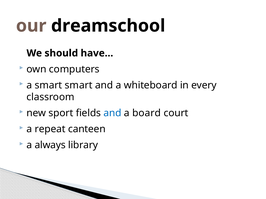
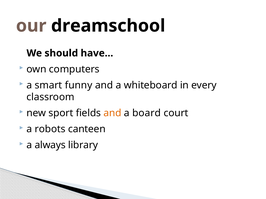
smart smart: smart -> funny
and at (112, 113) colour: blue -> orange
repeat: repeat -> robots
